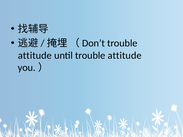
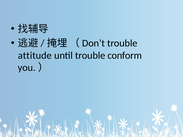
until trouble attitude: attitude -> conform
